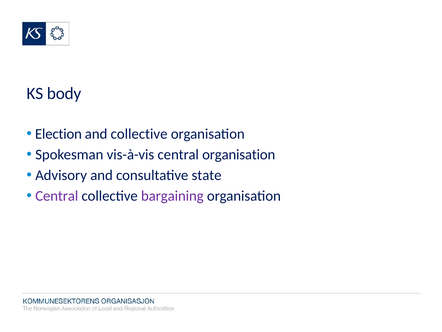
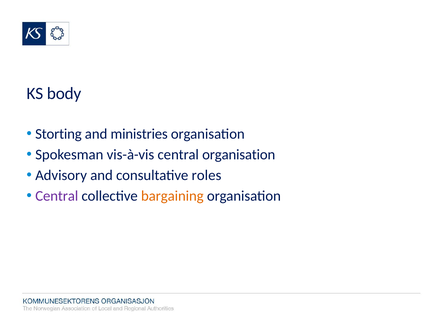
Election: Election -> Storting
and collective: collective -> ministries
state: state -> roles
bargaining colour: purple -> orange
